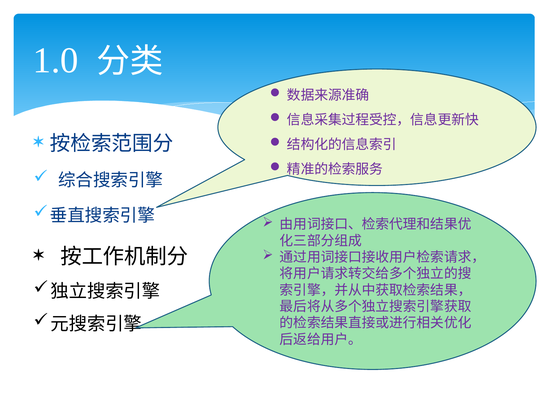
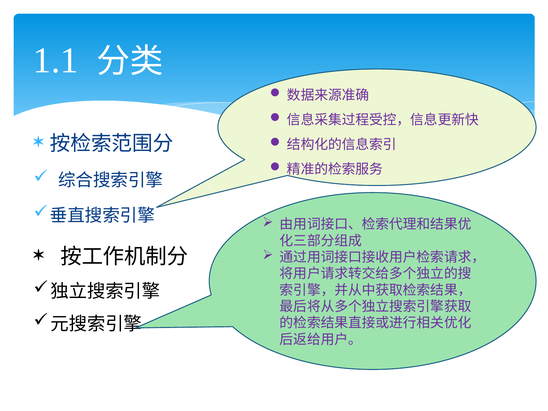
1.0: 1.0 -> 1.1
